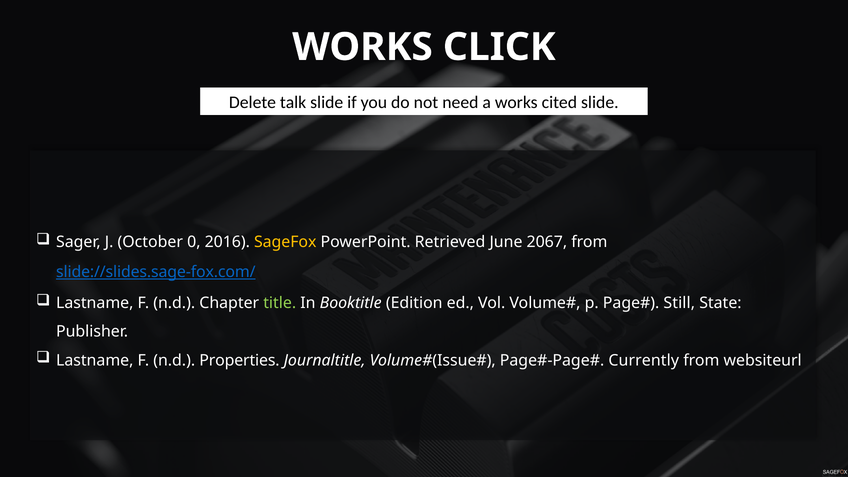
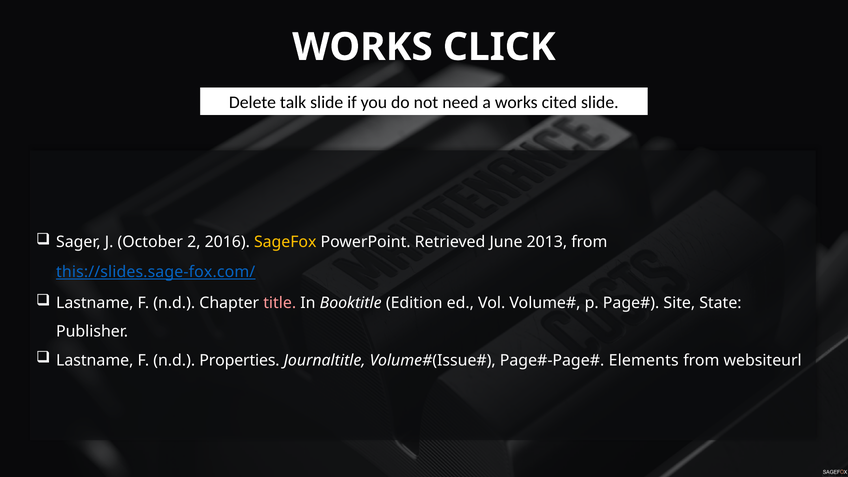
0: 0 -> 2
2067: 2067 -> 2013
slide://slides.sage-fox.com/: slide://slides.sage-fox.com/ -> this://slides.sage-fox.com/
title colour: light green -> pink
Still: Still -> Site
Currently: Currently -> Elements
